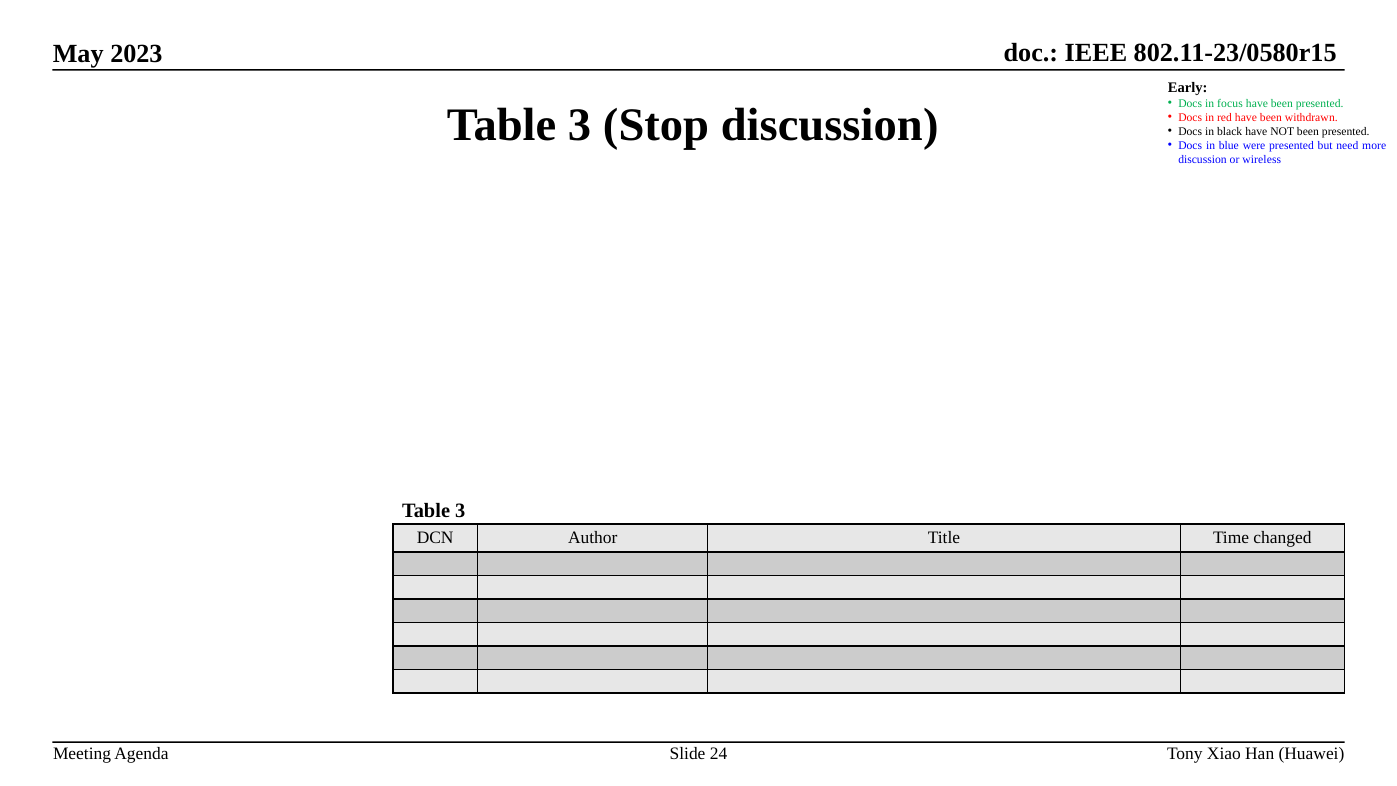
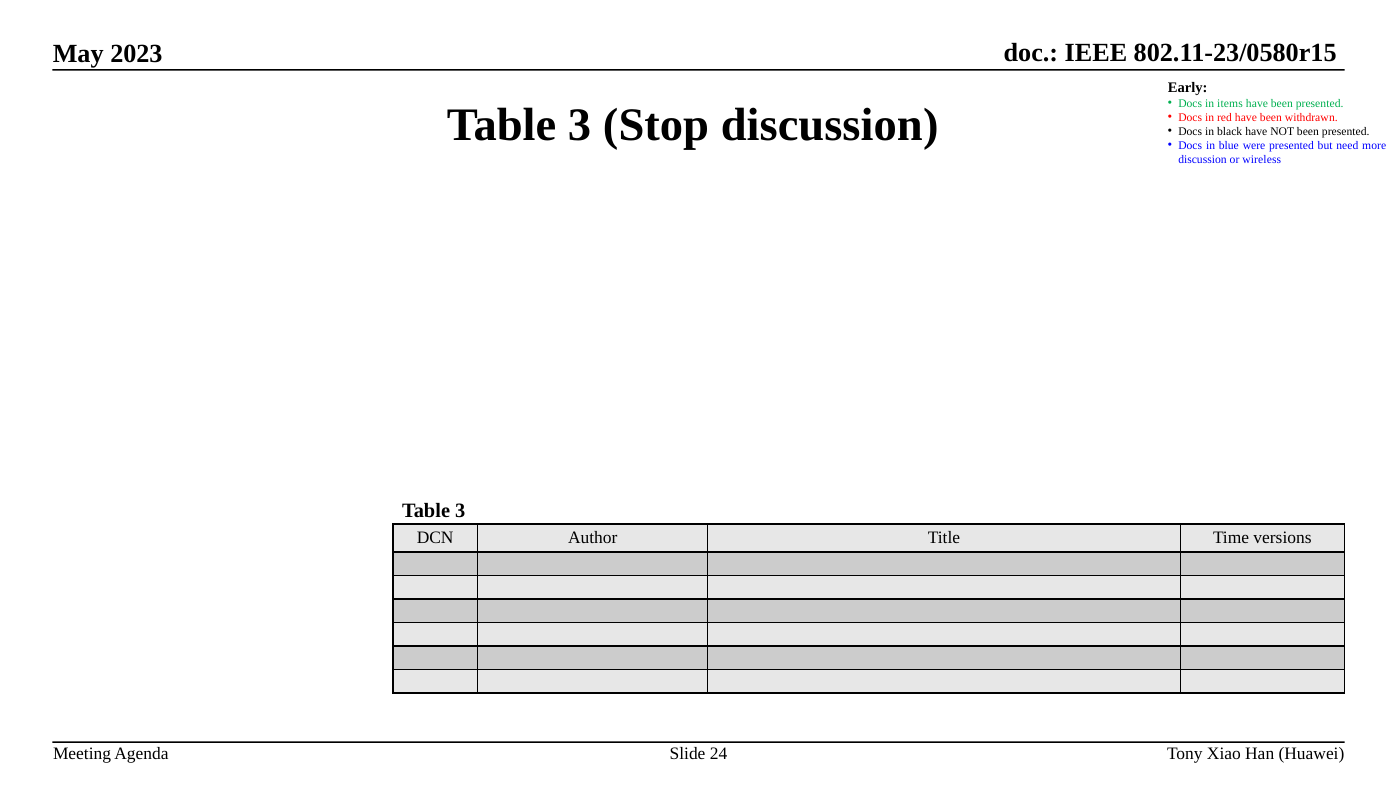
focus: focus -> items
changed: changed -> versions
